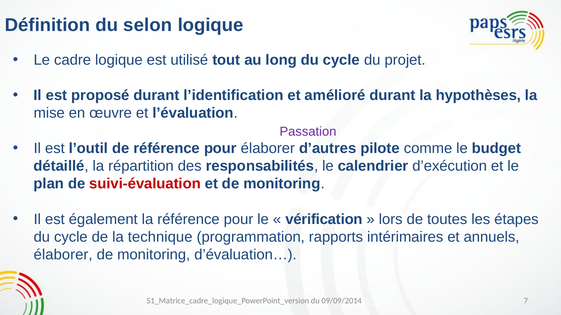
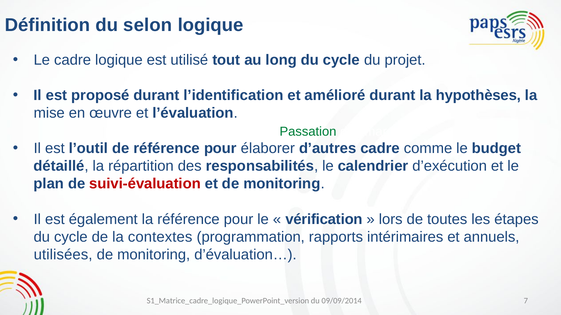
Passation colour: purple -> green
d’autres pilote: pilote -> cadre
technique: technique -> contextes
élaborer at (63, 255): élaborer -> utilisées
